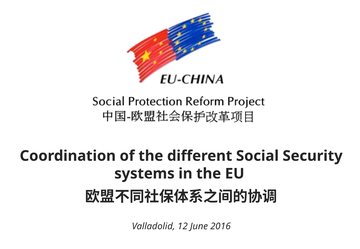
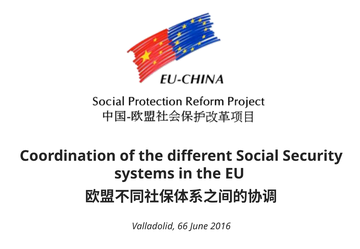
12: 12 -> 66
